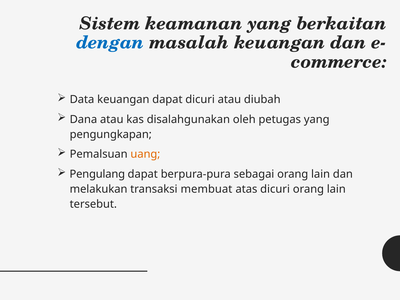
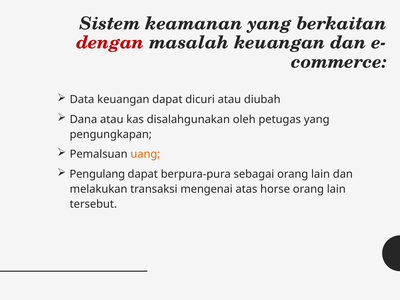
dengan colour: blue -> red
membuat: membuat -> mengenai
atas dicuri: dicuri -> horse
